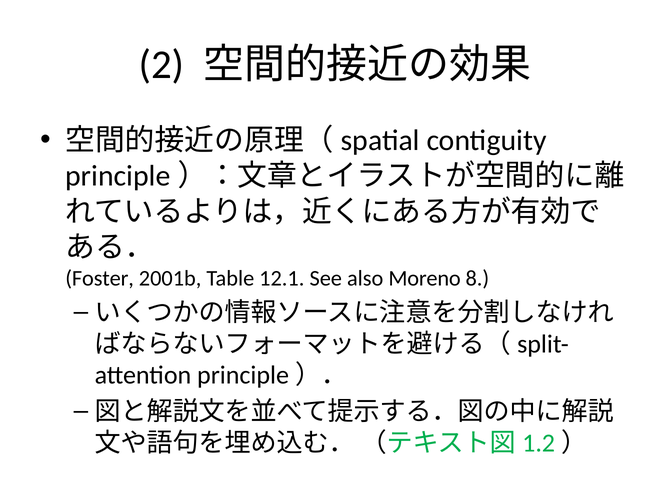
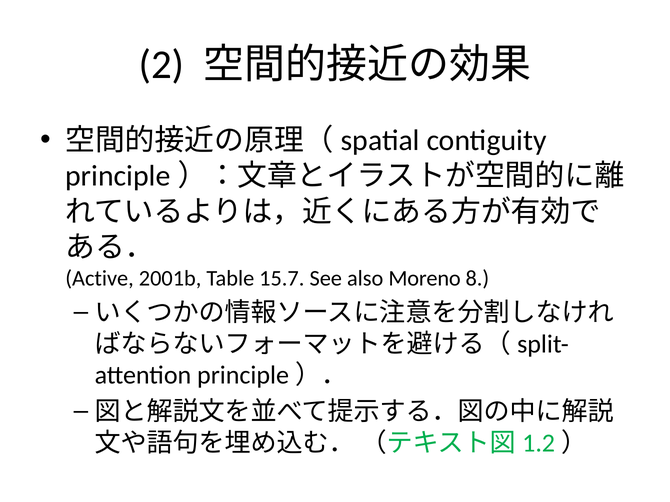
Foster: Foster -> Active
12.1: 12.1 -> 15.7
